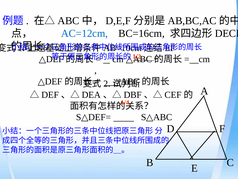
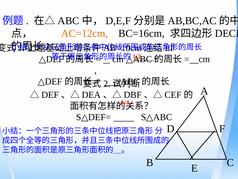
AC=12cm colour: blue -> orange
